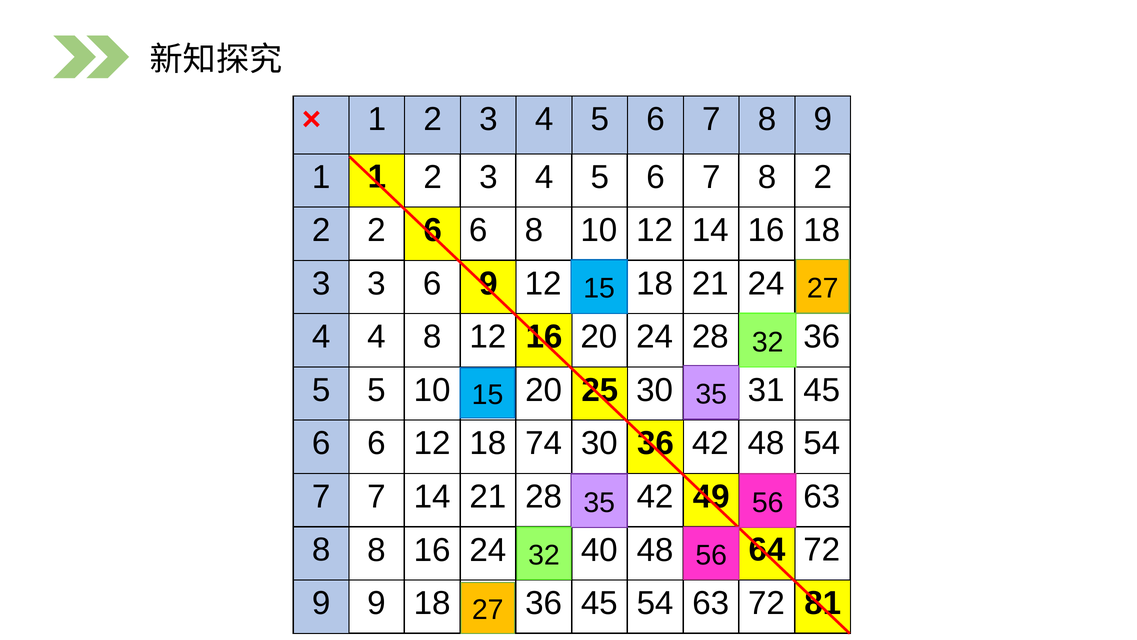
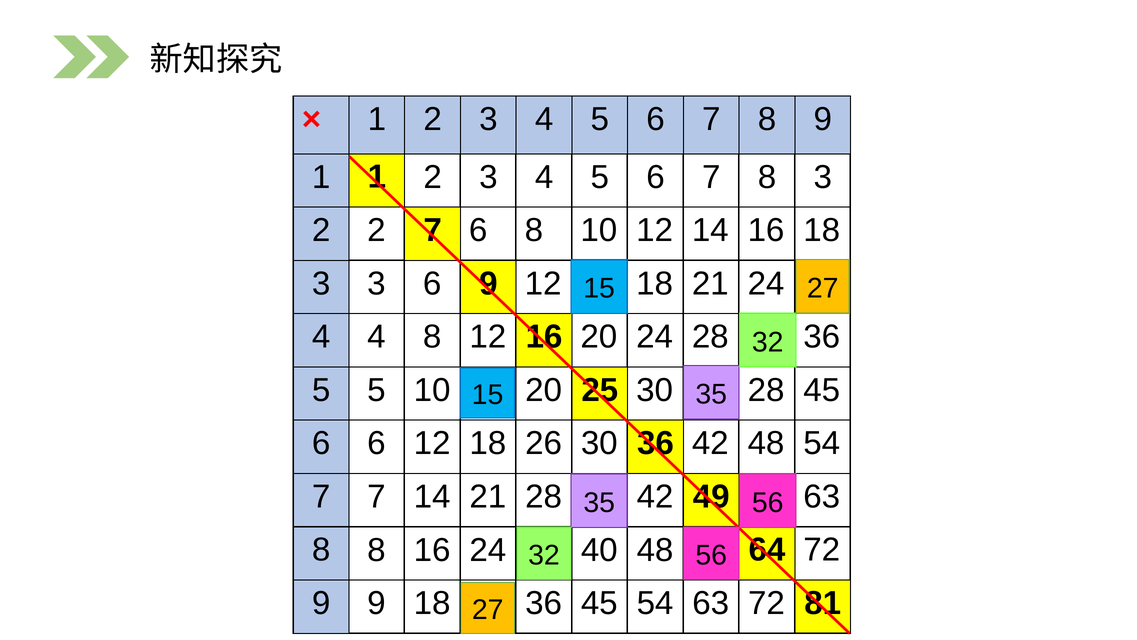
8 2: 2 -> 3
6 at (433, 230): 6 -> 7
31 at (766, 390): 31 -> 28
74: 74 -> 26
